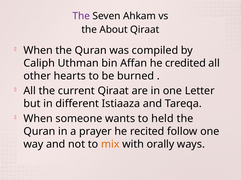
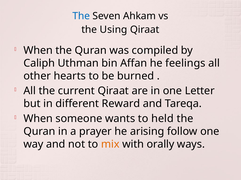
The at (81, 16) colour: purple -> blue
About: About -> Using
credited: credited -> feelings
Istiaaza: Istiaaza -> Reward
recited: recited -> arising
